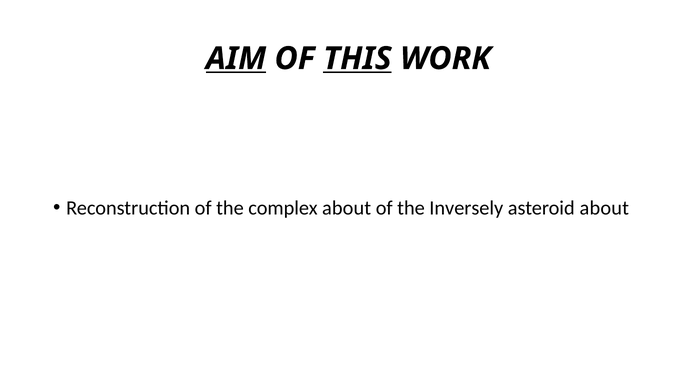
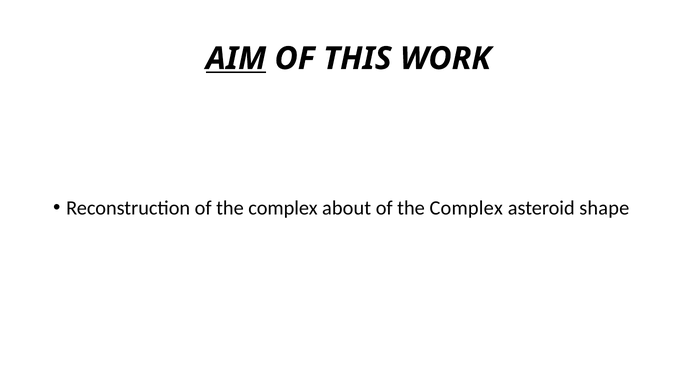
THIS underline: present -> none
Inversely at (466, 208): Inversely -> Complex
asteroid about: about -> shape
